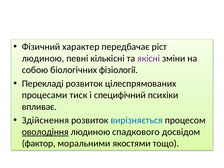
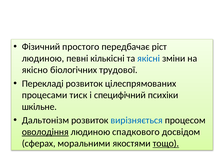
характер: характер -> простого
якісні colour: purple -> blue
собою: собою -> якісно
фізіології: фізіології -> трудової
впливає: впливає -> шкільне
Здійснення: Здійснення -> Дальтонізм
фактор: фактор -> сферах
тощо underline: none -> present
